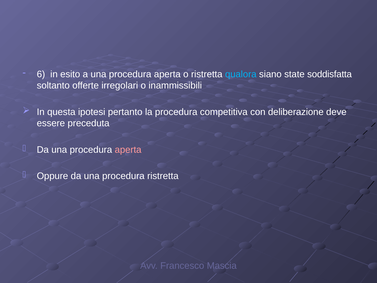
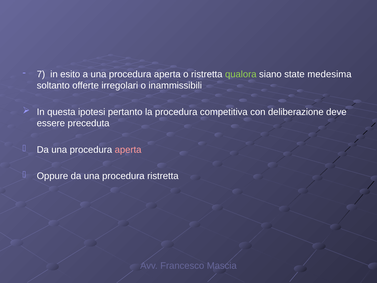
6: 6 -> 7
qualora colour: light blue -> light green
soddisfatta: soddisfatta -> medesima
